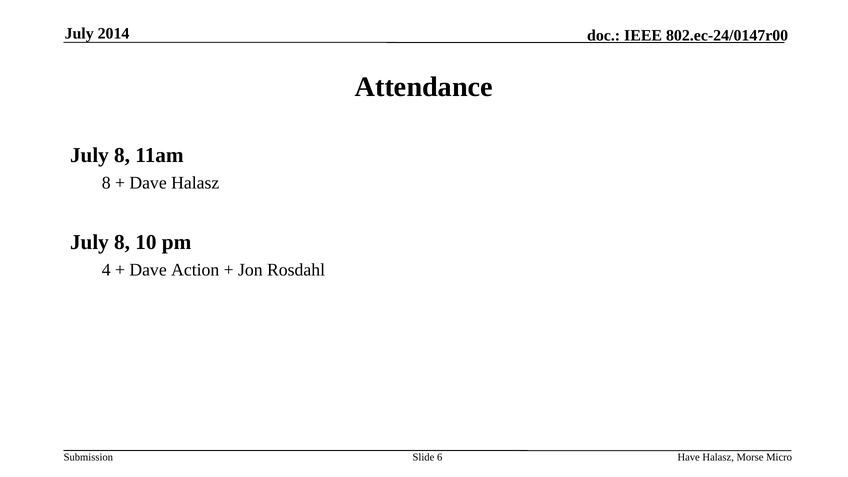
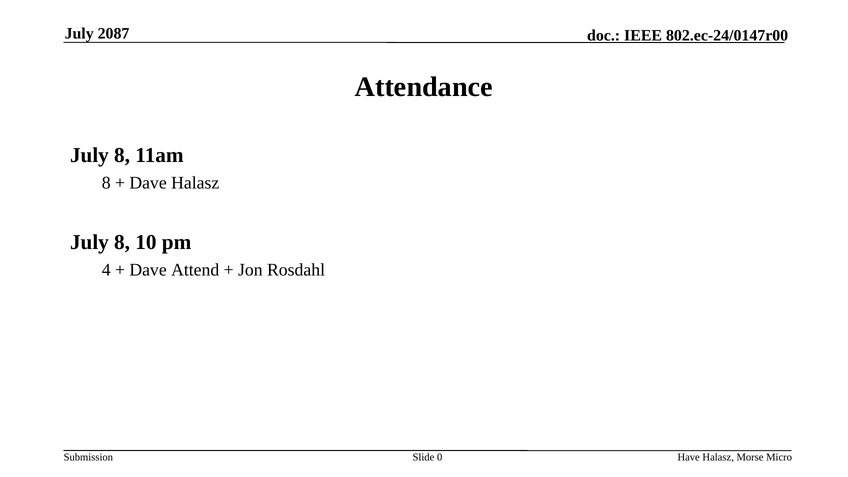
2014: 2014 -> 2087
Action: Action -> Attend
6: 6 -> 0
